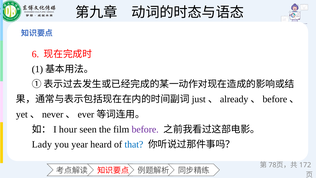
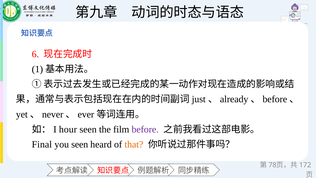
Lady: Lady -> Final
you year: year -> seen
that colour: blue -> orange
